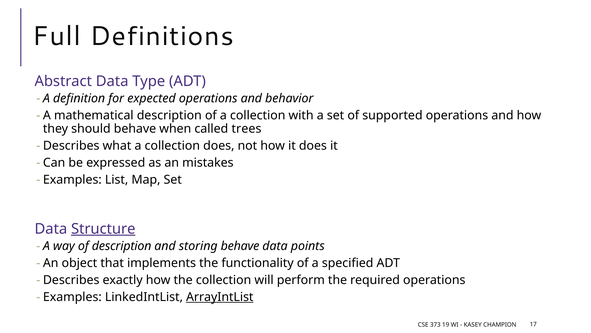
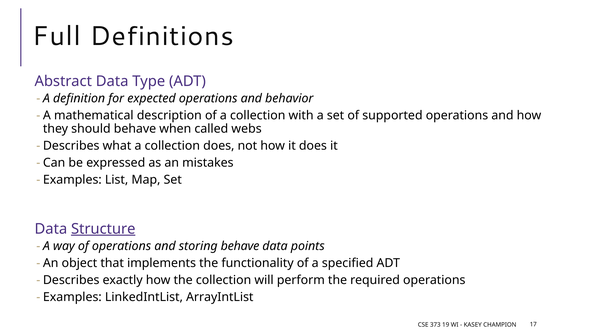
trees: trees -> webs
of description: description -> operations
ArrayIntList underline: present -> none
